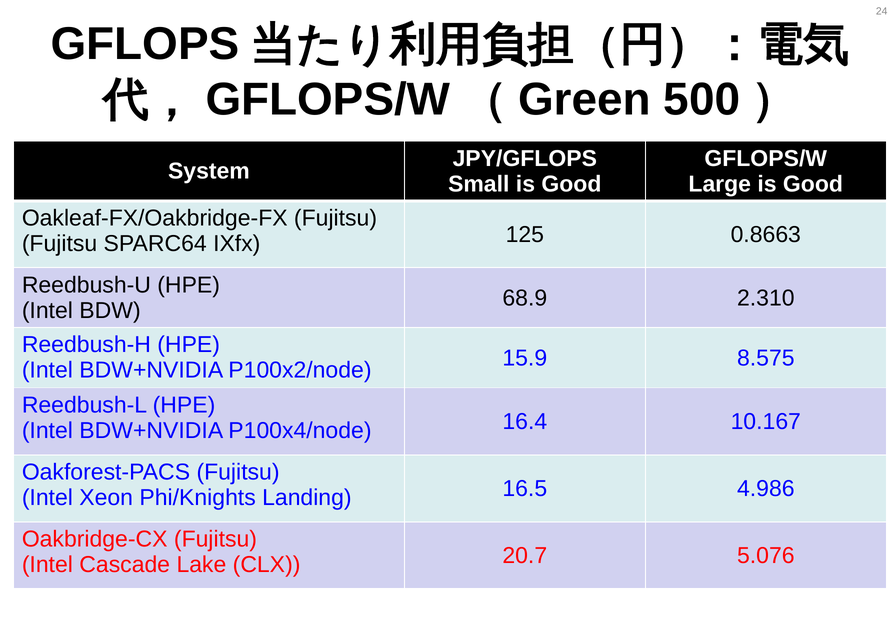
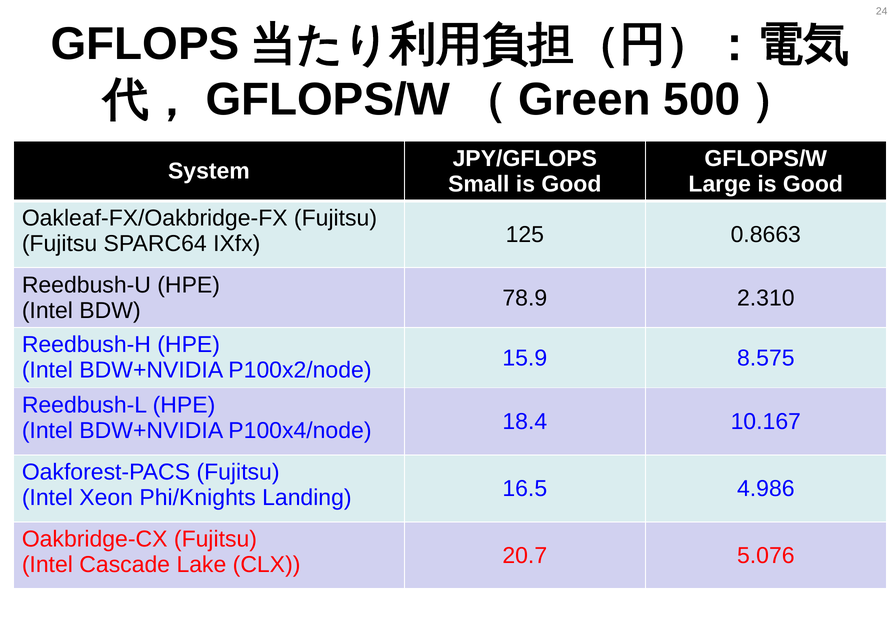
68.9: 68.9 -> 78.9
16.4: 16.4 -> 18.4
